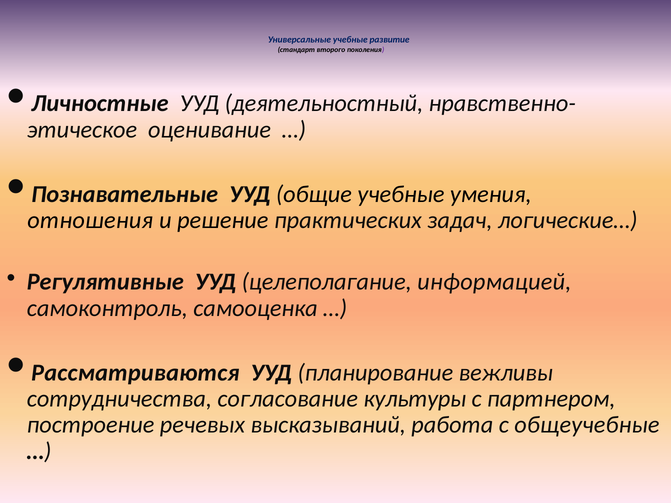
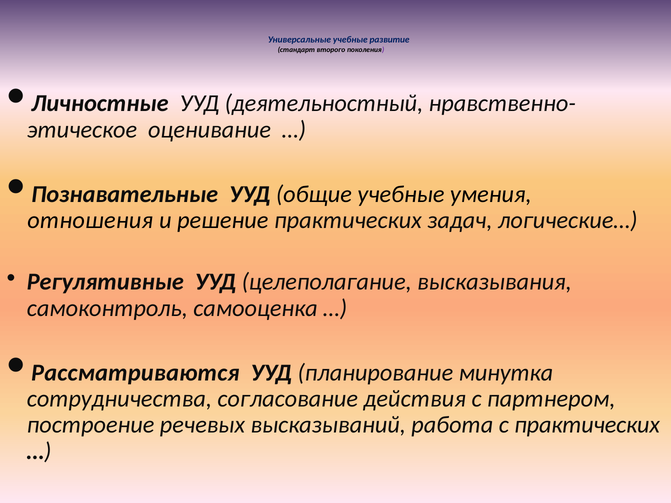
информацией: информацией -> высказывания
вежливы: вежливы -> минутка
культуры: культуры -> действия
с общеучебные: общеучебные -> практических
